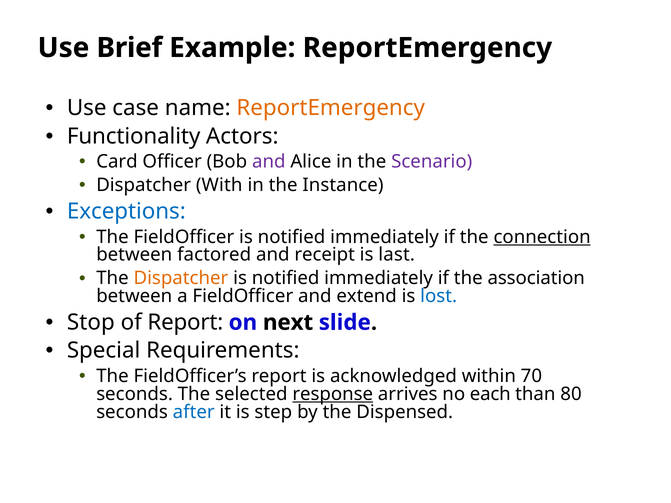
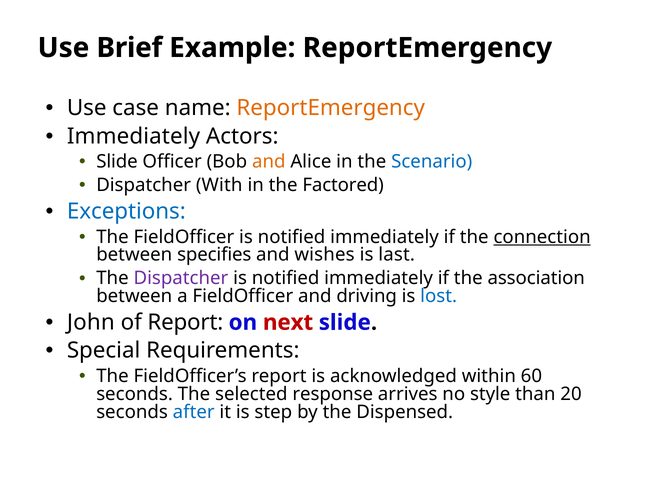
Functionality at (134, 136): Functionality -> Immediately
Card at (117, 162): Card -> Slide
and at (269, 162) colour: purple -> orange
Scenario colour: purple -> blue
Instance: Instance -> Factored
factored: factored -> specifies
receipt: receipt -> wishes
Dispatcher at (181, 278) colour: orange -> purple
extend: extend -> driving
Stop: Stop -> John
next colour: black -> red
70: 70 -> 60
response underline: present -> none
each: each -> style
80: 80 -> 20
